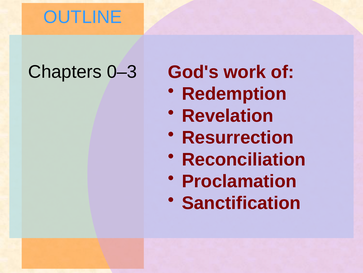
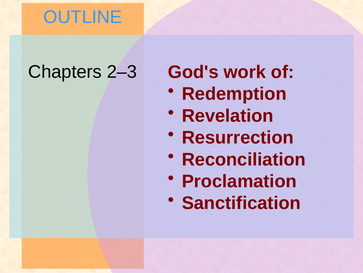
0–3: 0–3 -> 2–3
